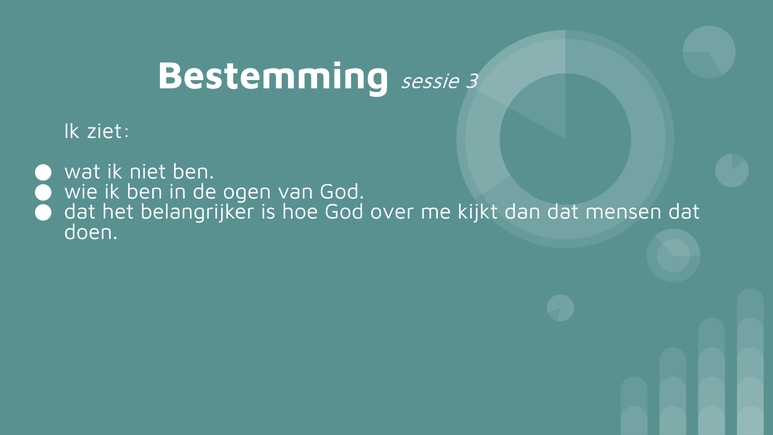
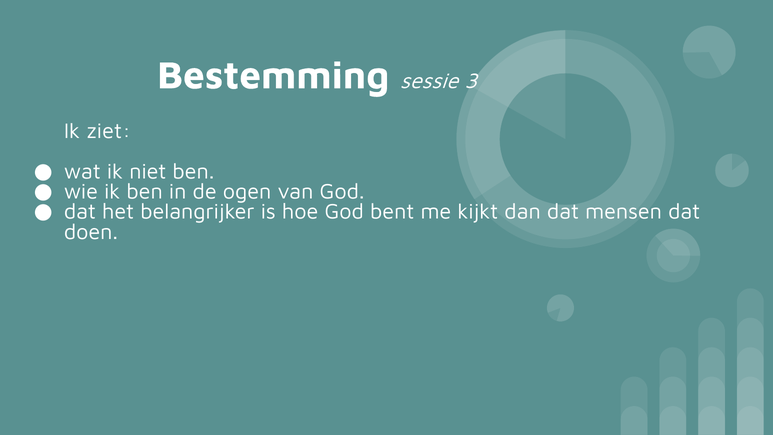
over: over -> bent
